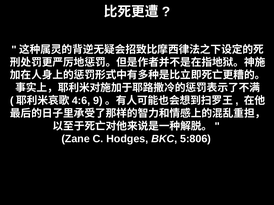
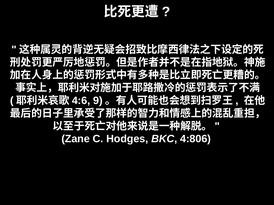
5:806: 5:806 -> 4:806
